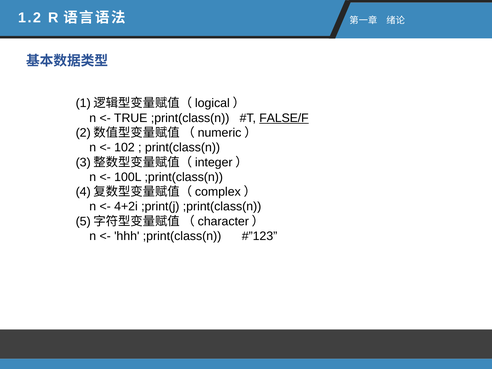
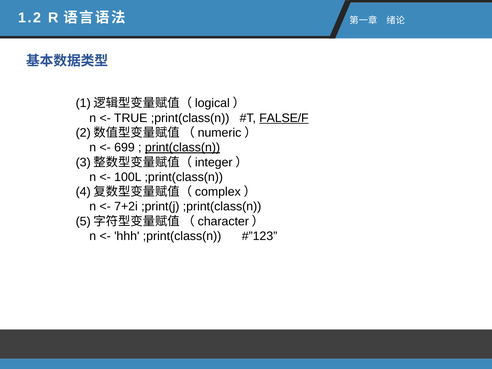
102: 102 -> 699
print(class(n underline: none -> present
4+2i: 4+2i -> 7+2i
